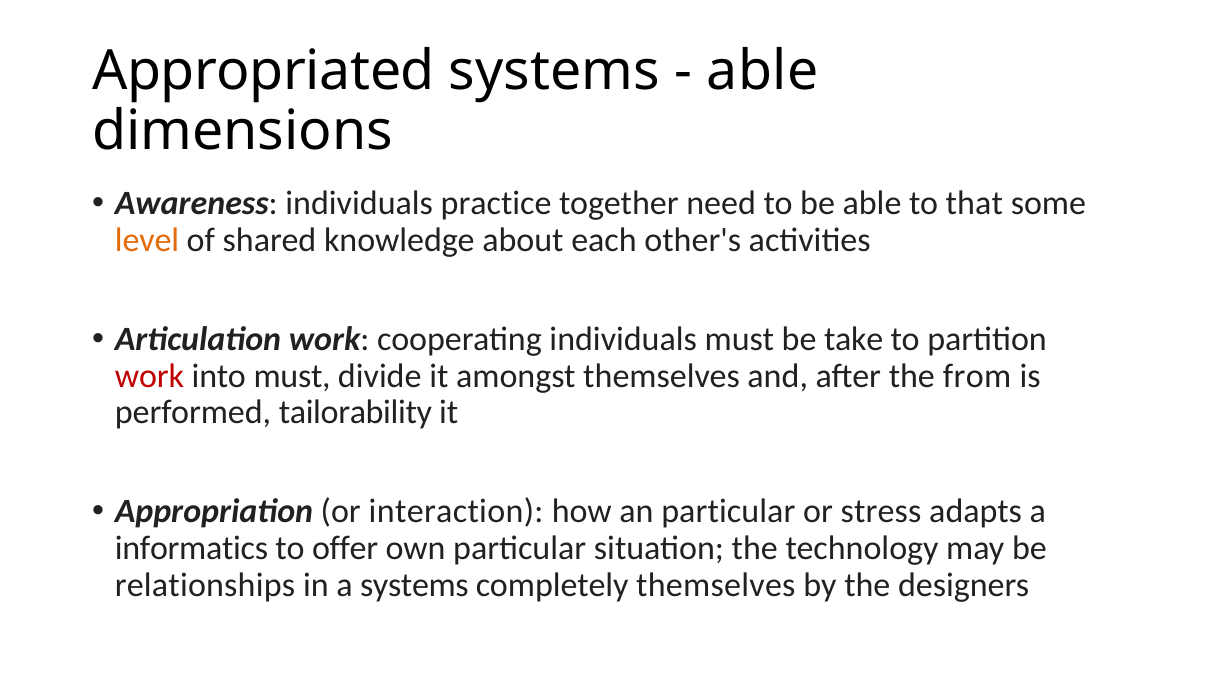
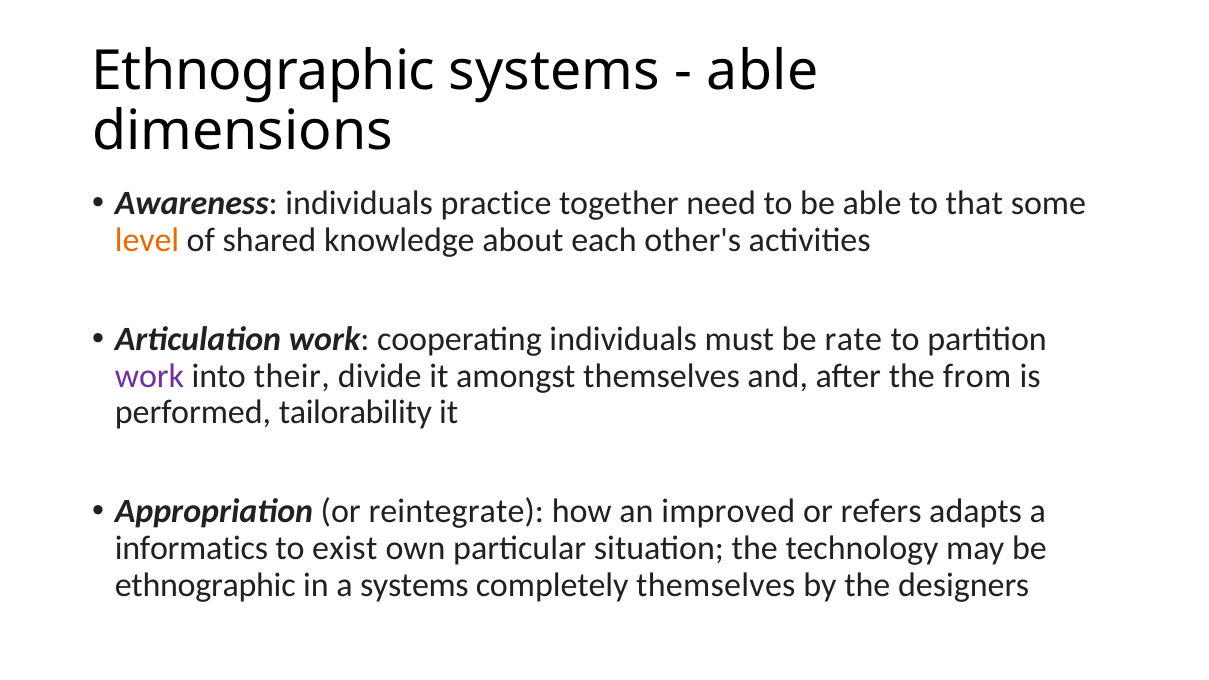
Appropriated at (264, 72): Appropriated -> Ethnographic
take: take -> rate
work at (149, 376) colour: red -> purple
into must: must -> their
interaction: interaction -> reintegrate
an particular: particular -> improved
stress: stress -> refers
offer: offer -> exist
relationships at (205, 585): relationships -> ethnographic
